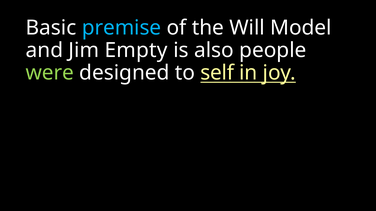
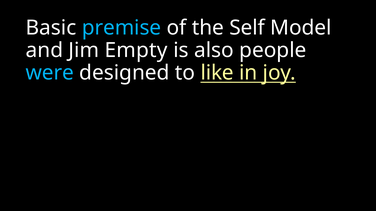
Will: Will -> Self
were colour: light green -> light blue
self: self -> like
